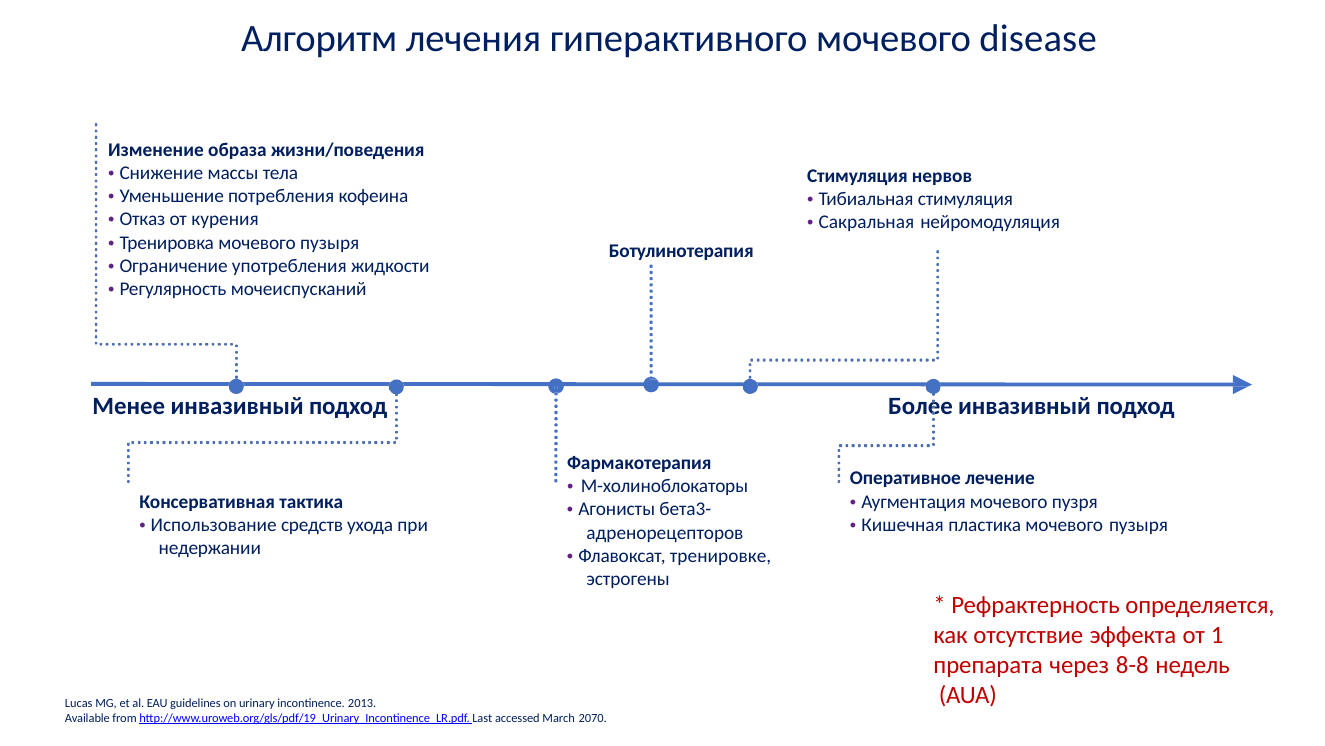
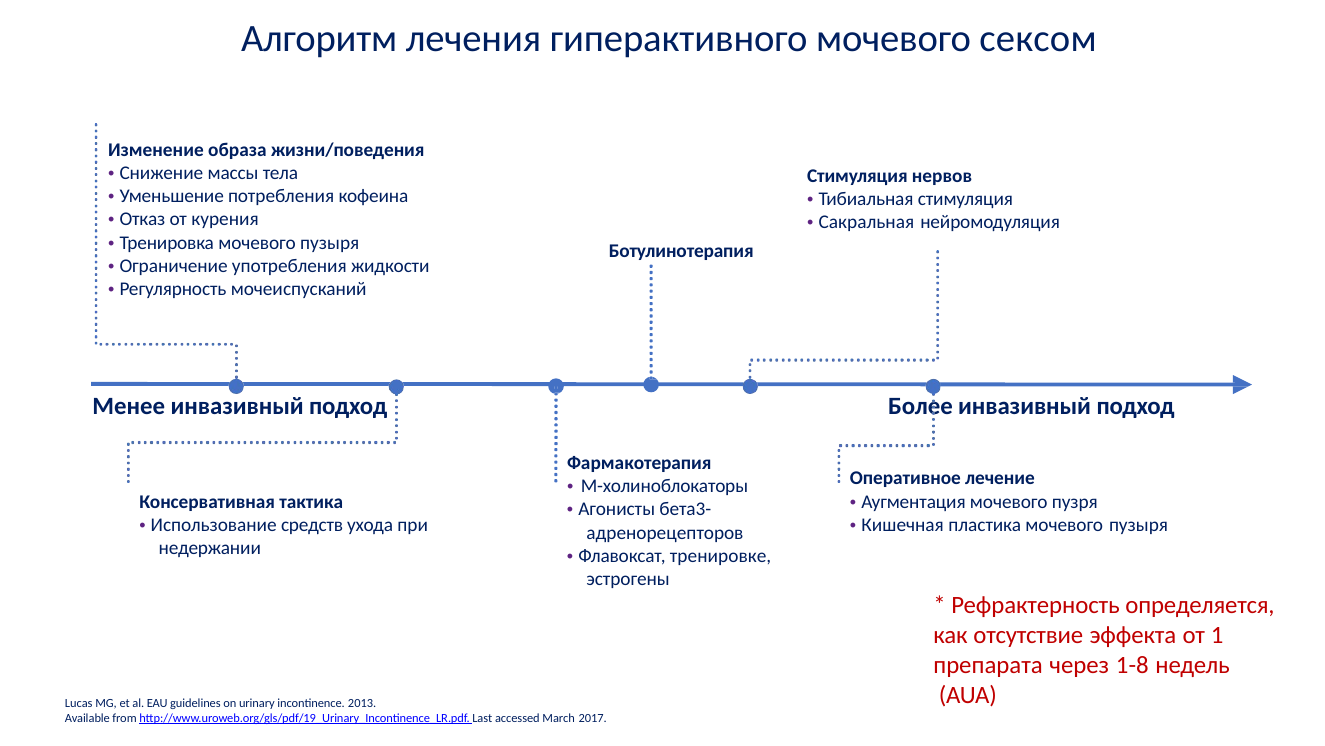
disease: disease -> сексом
8-8: 8-8 -> 1-8
2070: 2070 -> 2017
